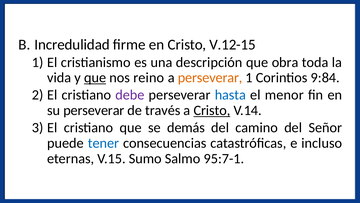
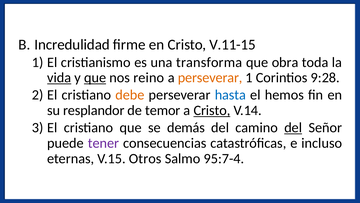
V.12-15: V.12-15 -> V.11-15
descripción: descripción -> transforma
vida underline: none -> present
9:84: 9:84 -> 9:28
debe colour: purple -> orange
menor: menor -> hemos
su perseverar: perseverar -> resplandor
través: través -> temor
del at (293, 127) underline: none -> present
tener colour: blue -> purple
Sumo: Sumo -> Otros
95:7-1: 95:7-1 -> 95:7-4
